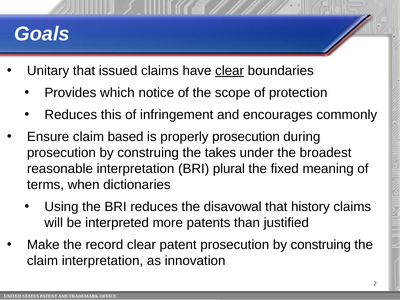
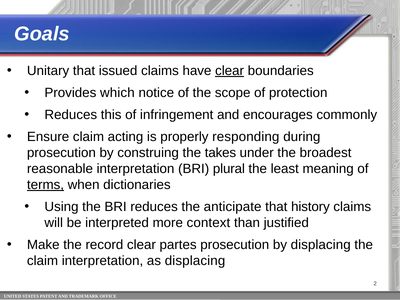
based: based -> acting
properly prosecution: prosecution -> responding
fixed: fixed -> least
terms underline: none -> present
disavowal: disavowal -> anticipate
patents: patents -> context
clear patent: patent -> partes
construing at (321, 245): construing -> displacing
as innovation: innovation -> displacing
